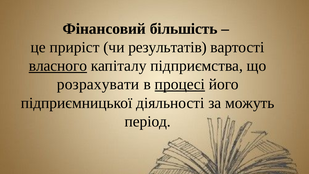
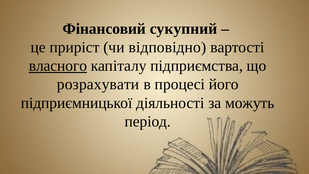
більшість: більшість -> сукупний
результатів: результатів -> відповідно
процесі underline: present -> none
